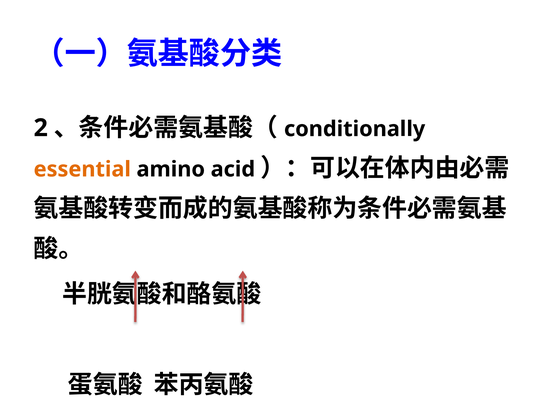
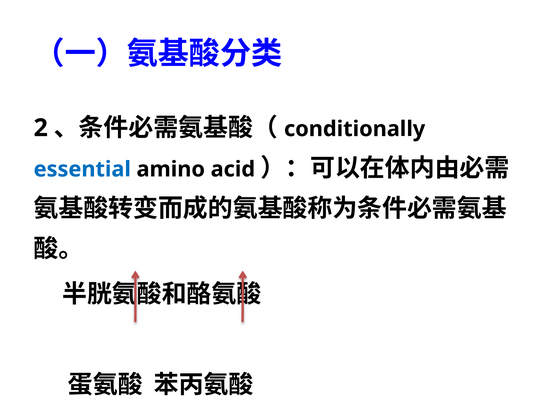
essential colour: orange -> blue
